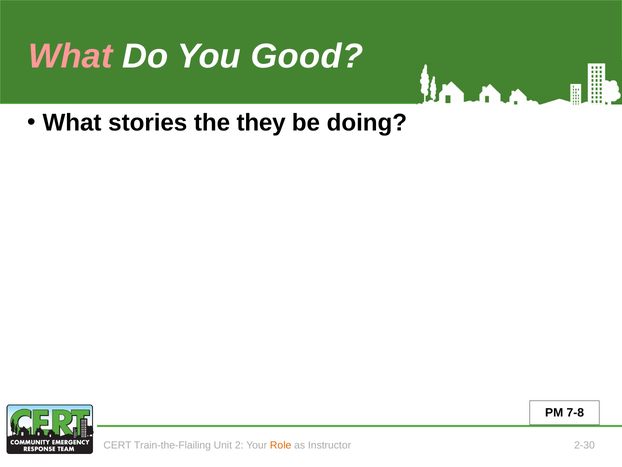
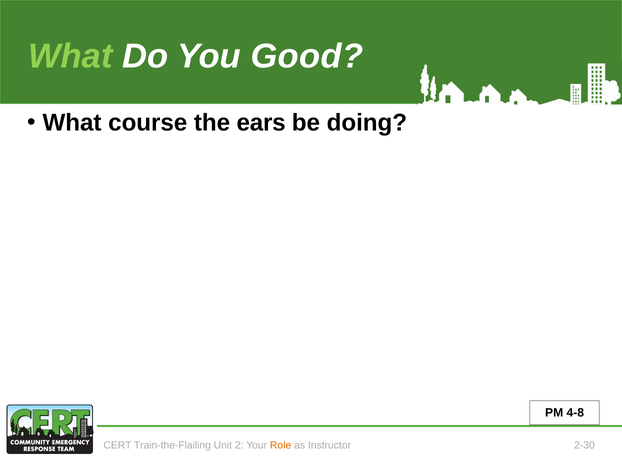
What at (70, 56) colour: pink -> light green
stories: stories -> course
they: they -> ears
7-8: 7-8 -> 4-8
